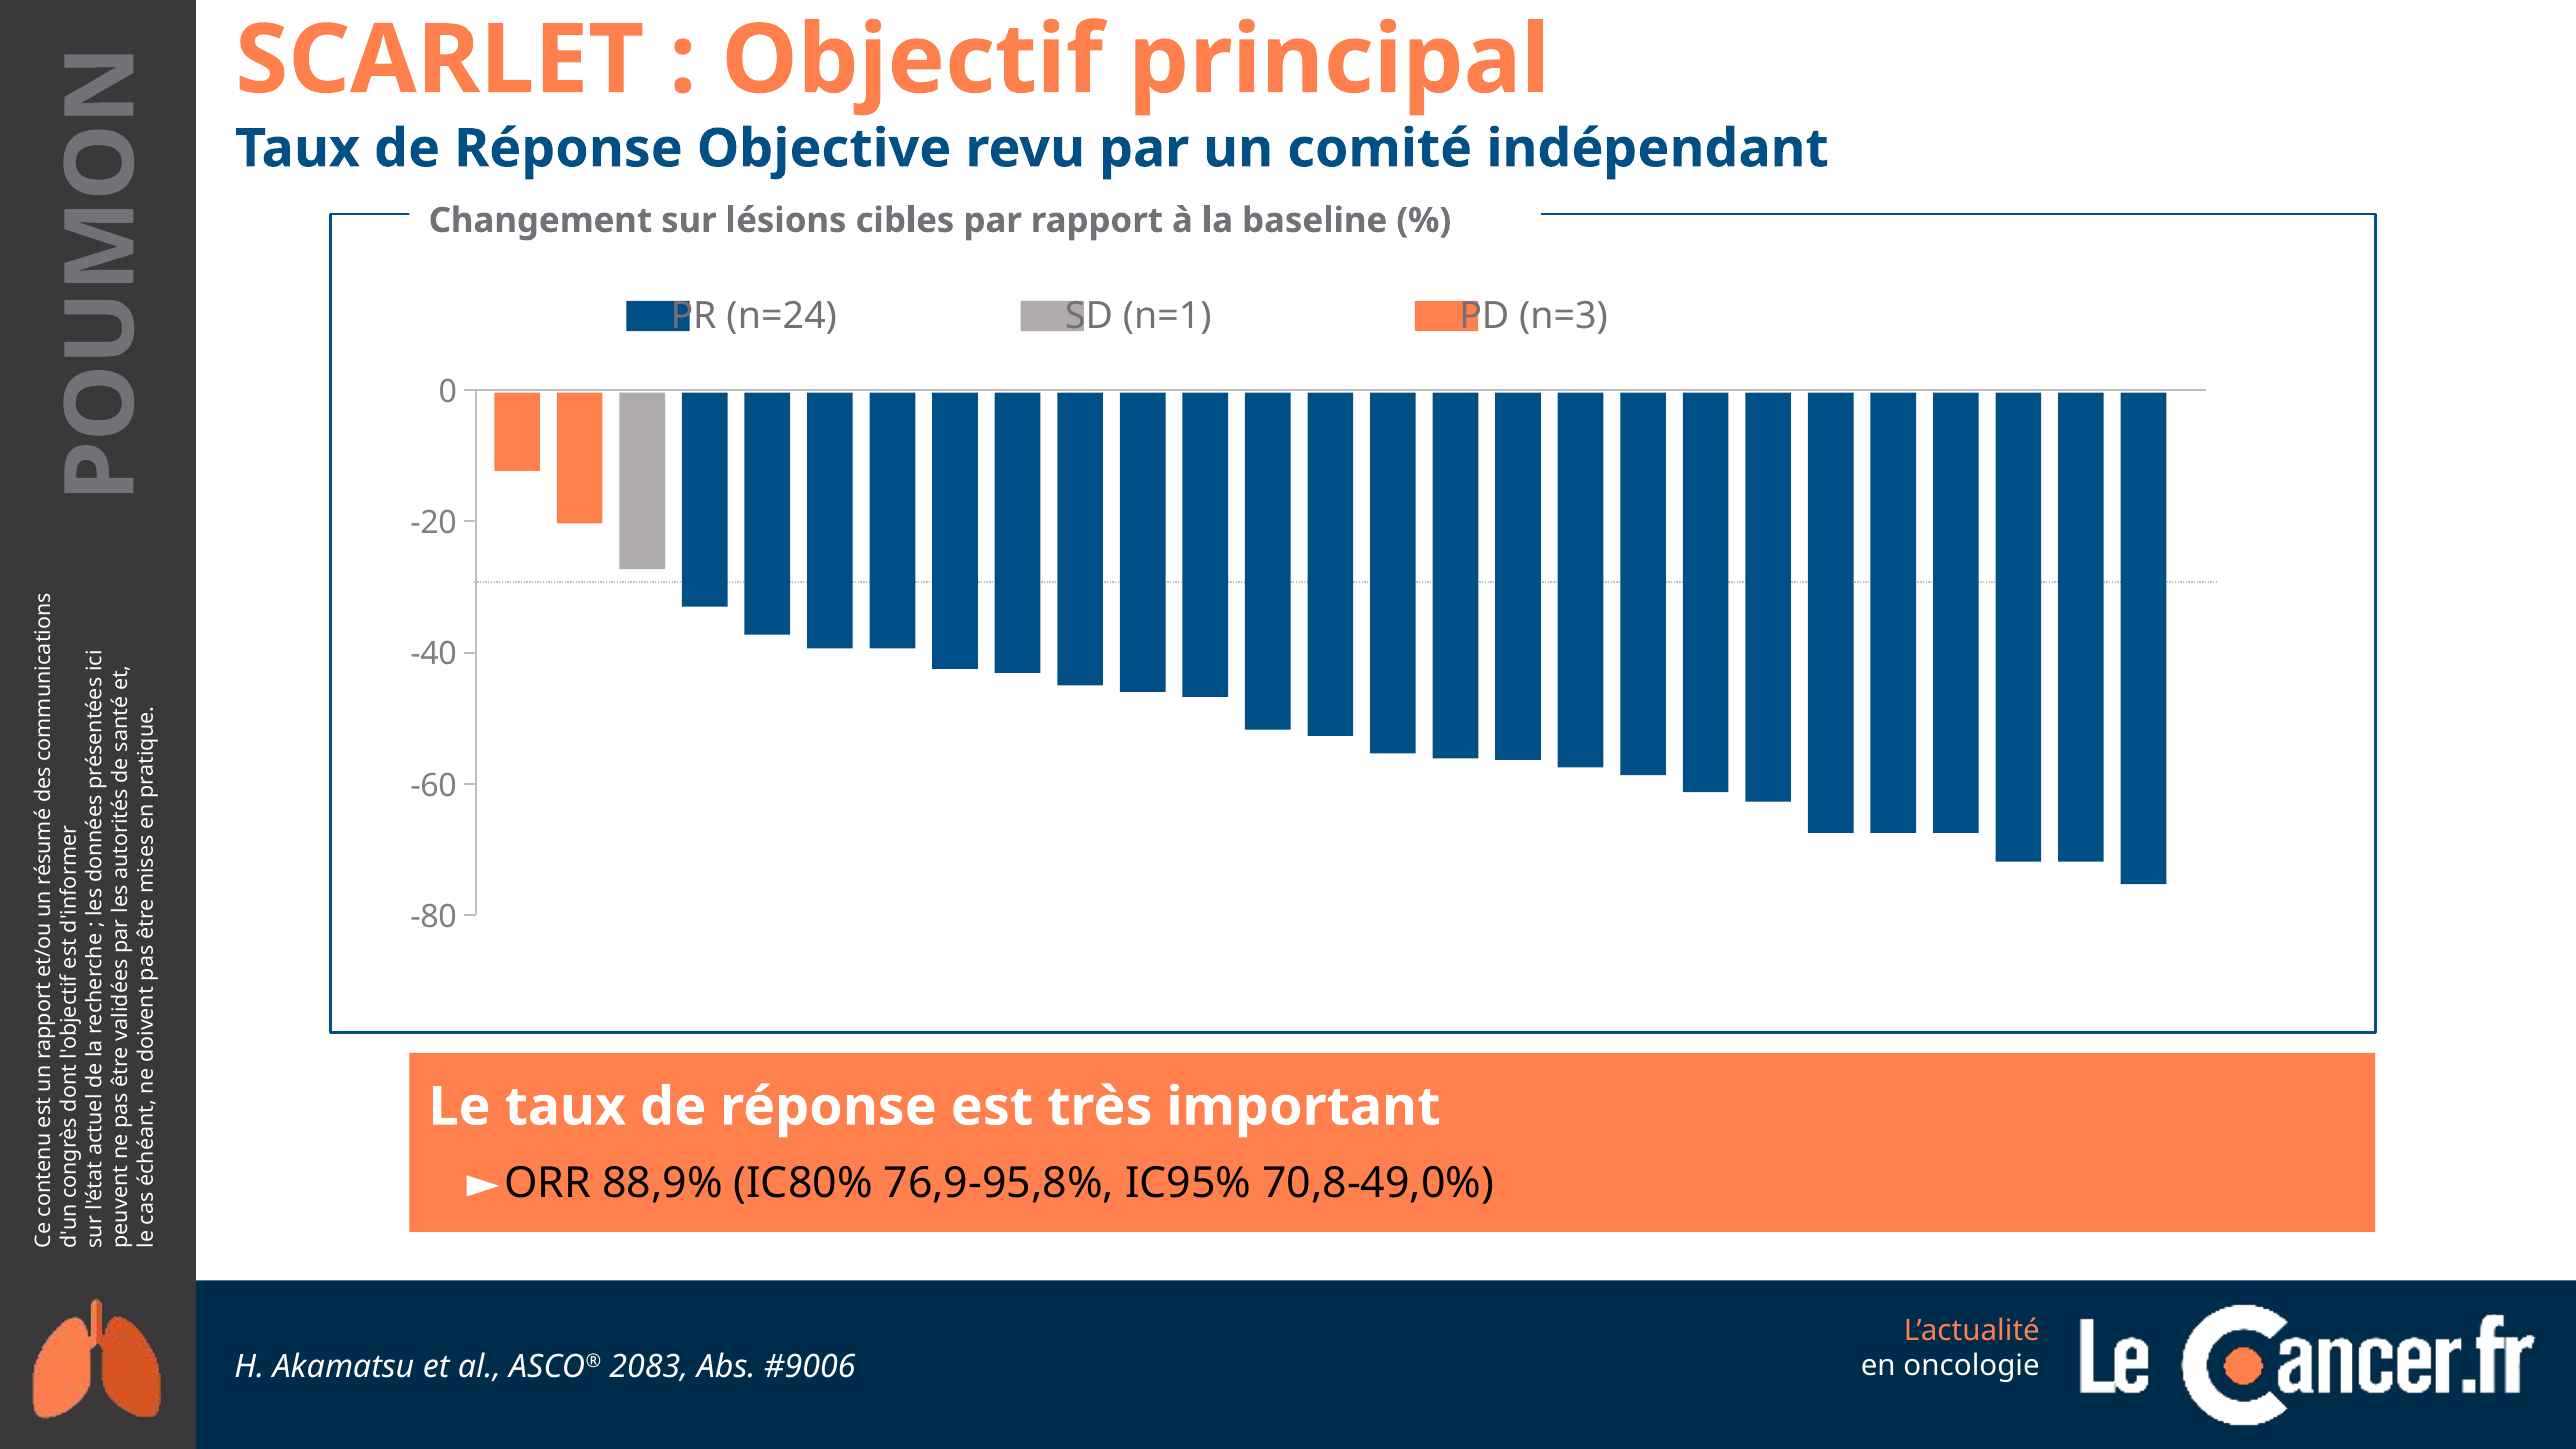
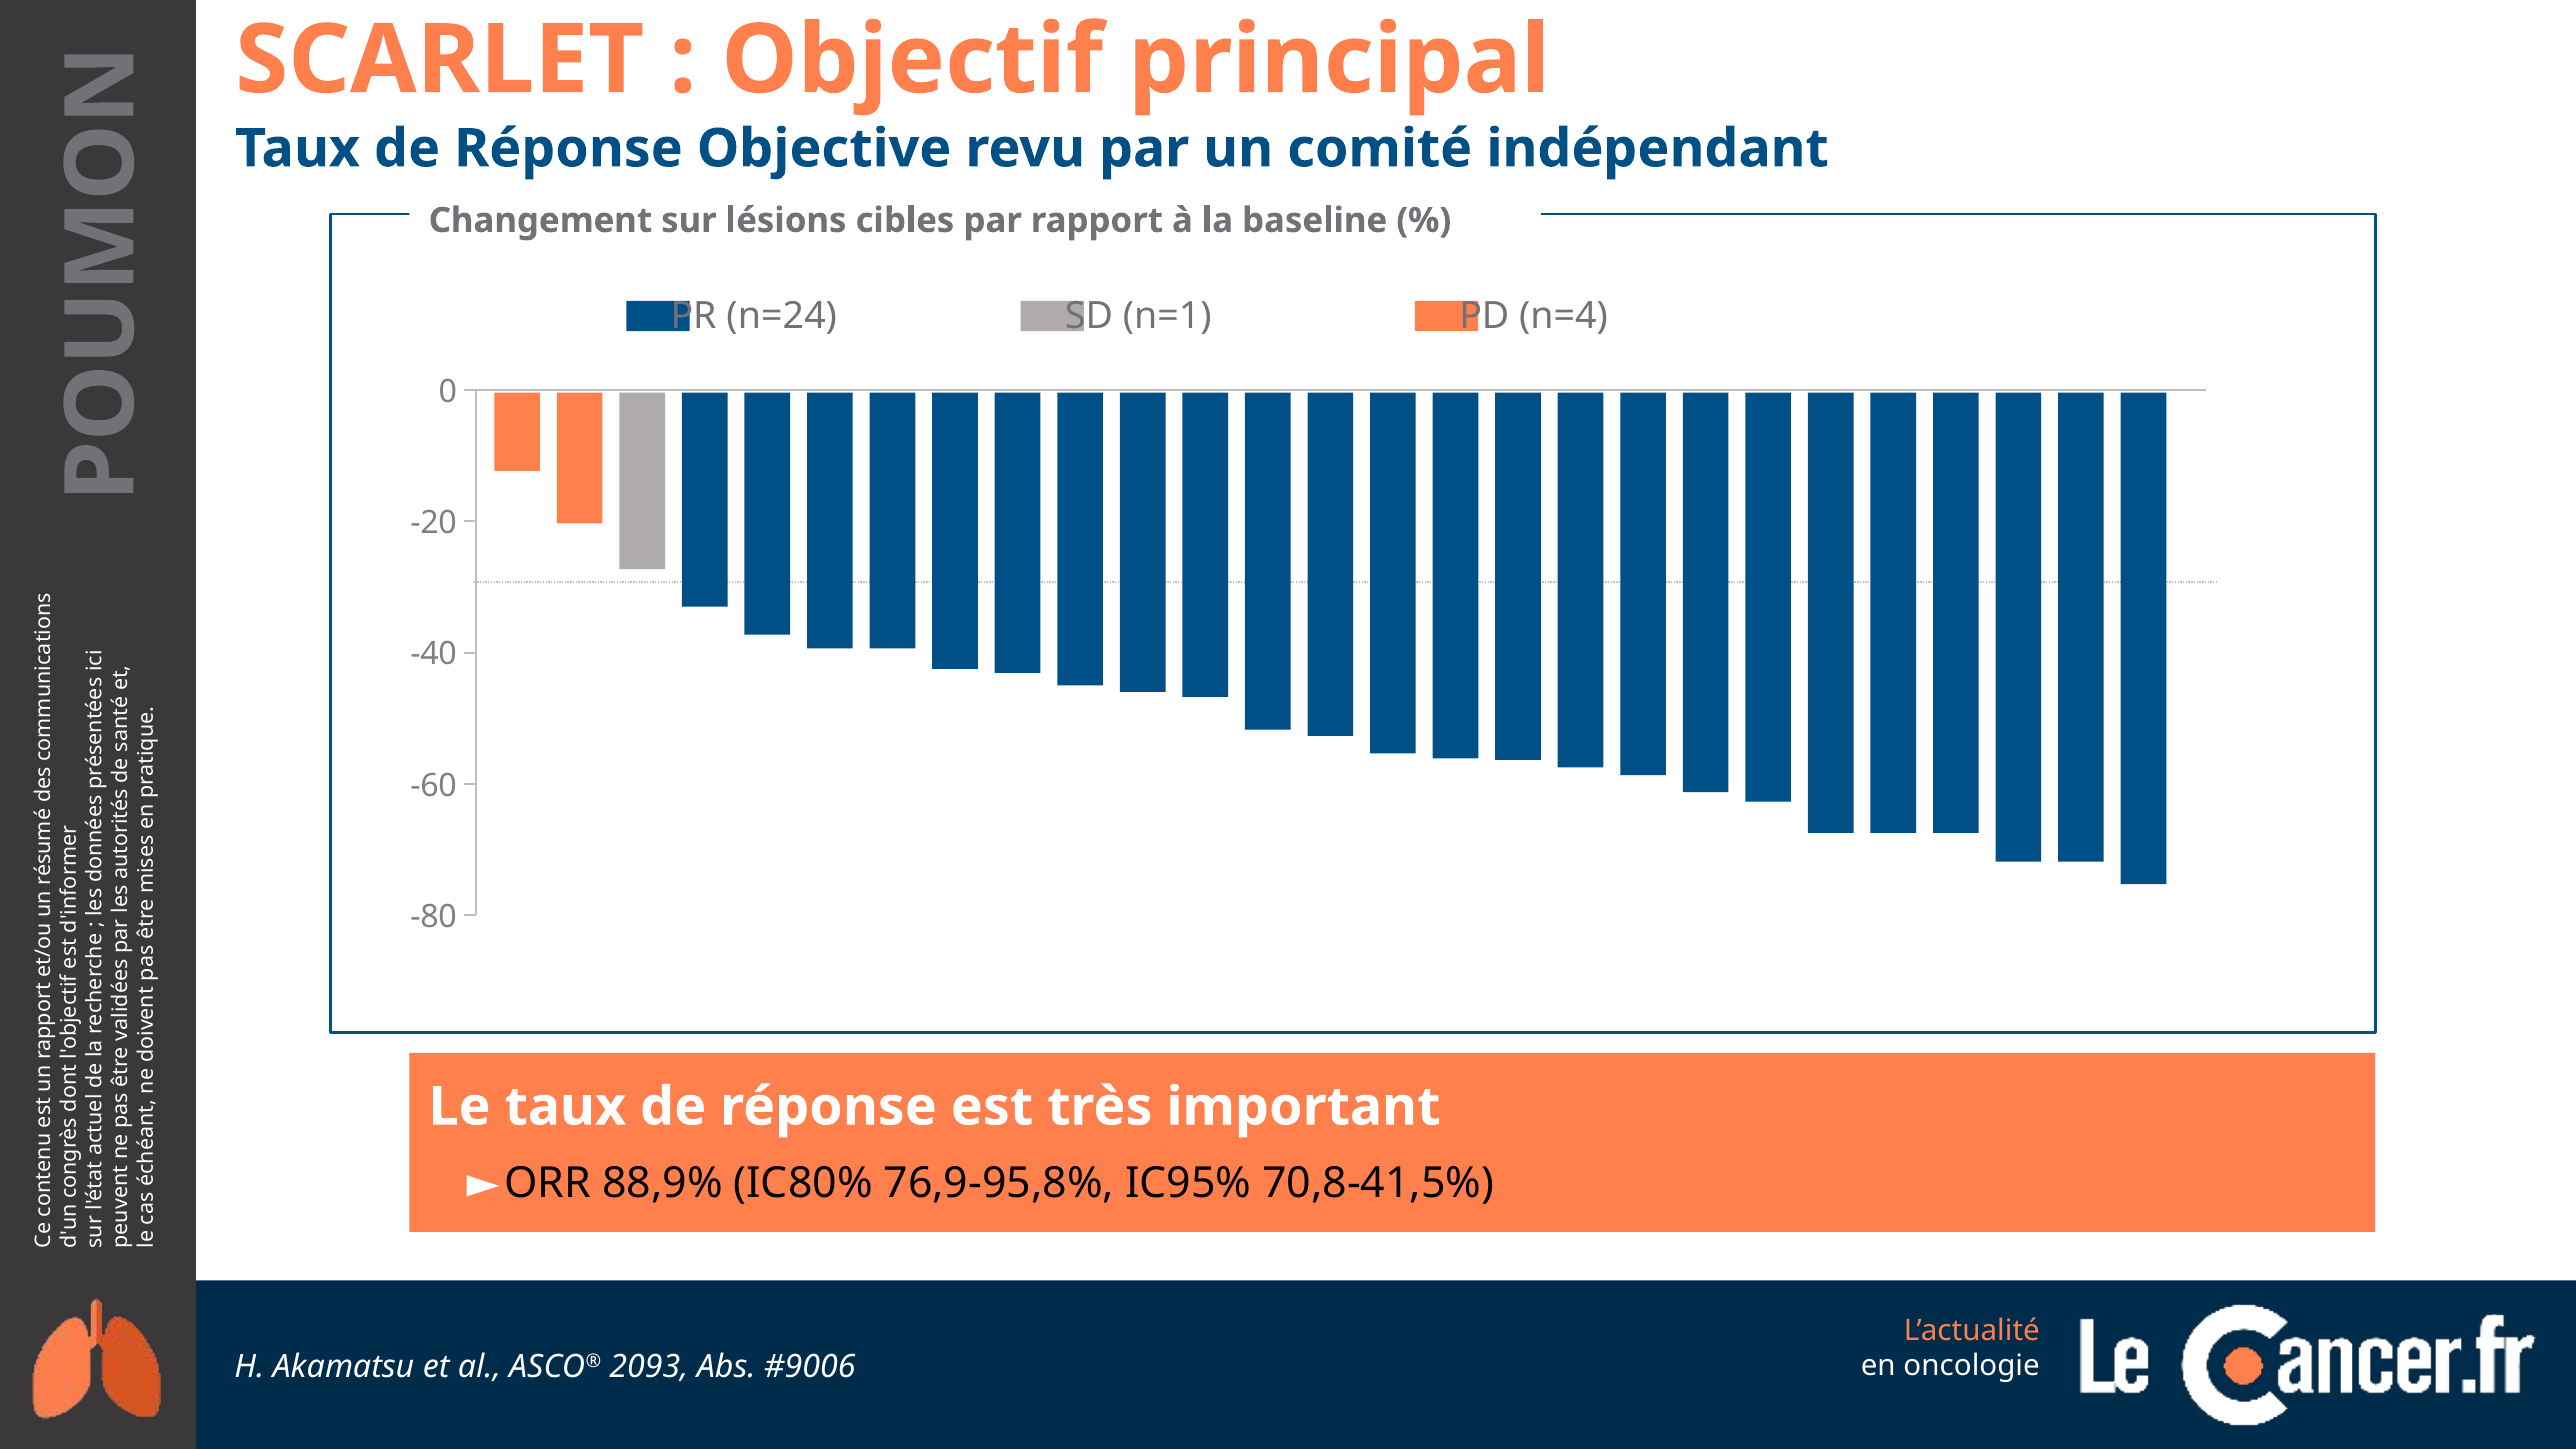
n=3: n=3 -> n=4
70,8-49,0%: 70,8-49,0% -> 70,8-41,5%
2083: 2083 -> 2093
